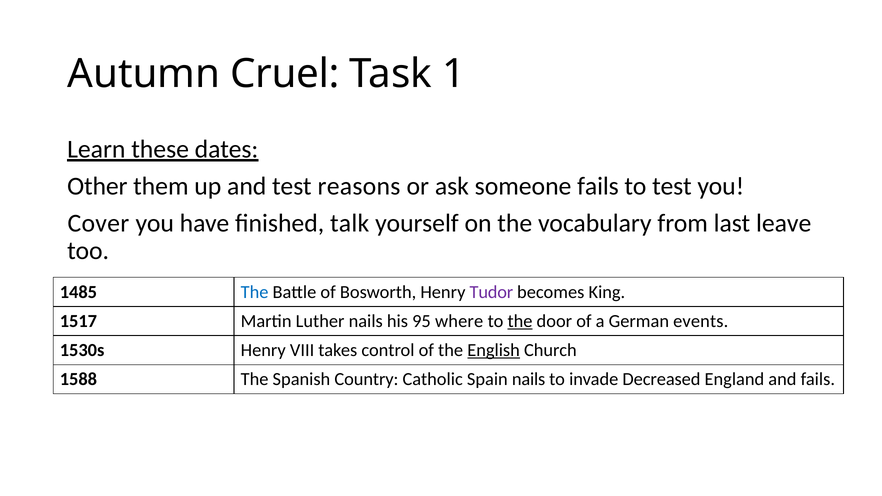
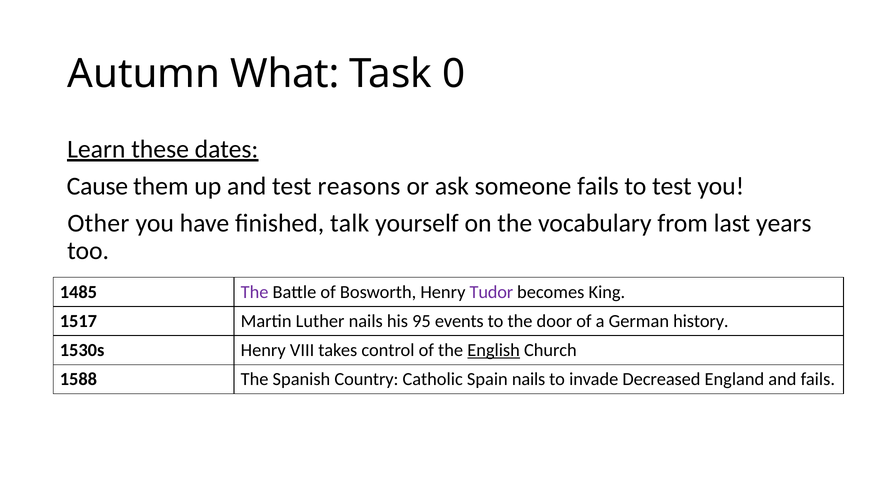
Cruel: Cruel -> What
1: 1 -> 0
Other: Other -> Cause
Cover: Cover -> Other
leave: leave -> years
The at (255, 292) colour: blue -> purple
where: where -> events
the at (520, 321) underline: present -> none
events: events -> history
